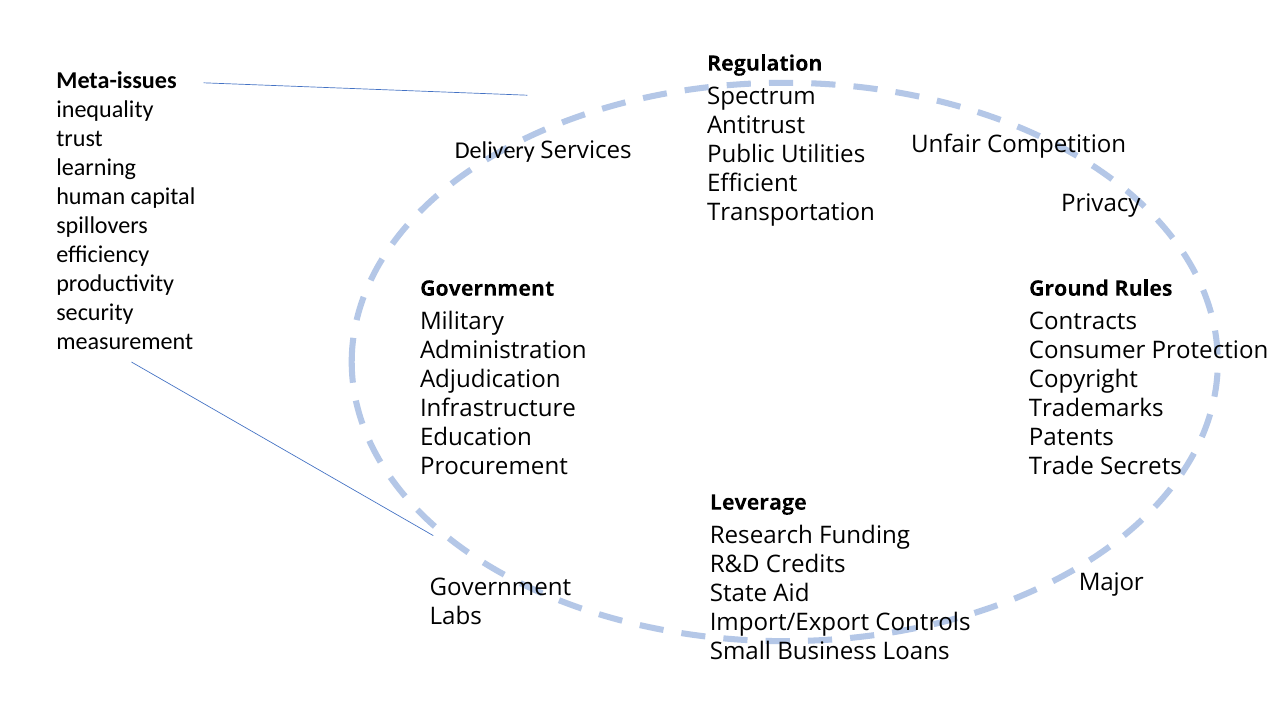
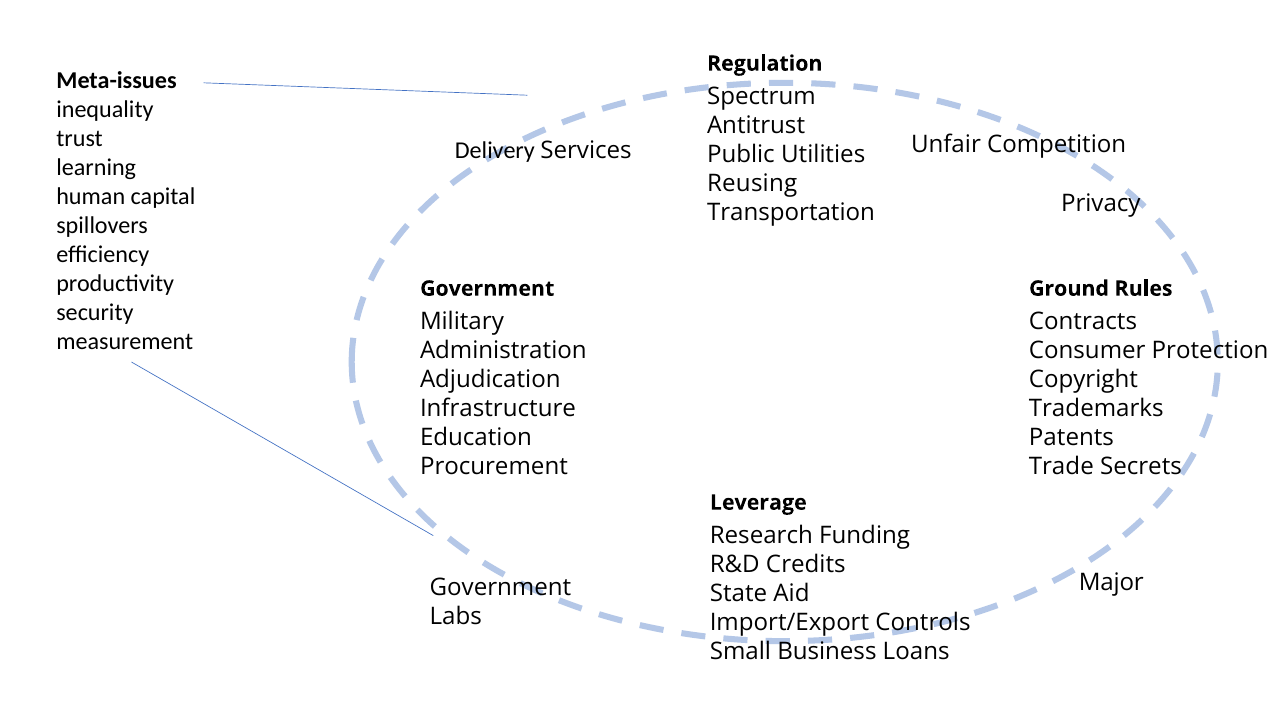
Efficient: Efficient -> Reusing
